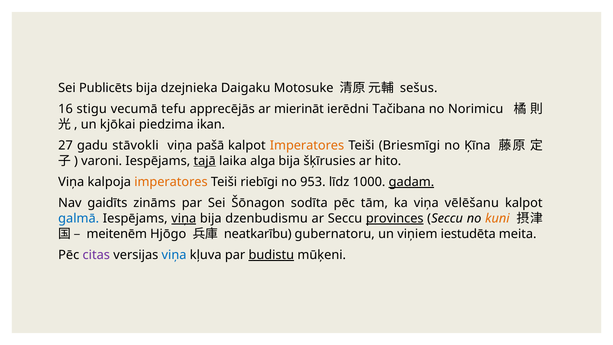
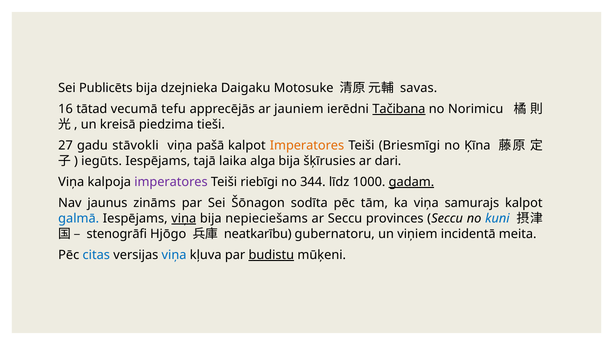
sešus: sešus -> savas
stigu: stigu -> tātad
mierināt: mierināt -> jauniem
Tačibana underline: none -> present
kjōkai: kjōkai -> kreisā
ikan: ikan -> tieši
varoni: varoni -> iegūts
tajā underline: present -> none
hito: hito -> dari
imperatores at (171, 182) colour: orange -> purple
953: 953 -> 344
gaidīts: gaidīts -> jaunus
vēlēšanu: vēlēšanu -> samurajs
dzenbudismu: dzenbudismu -> nepieciešams
provinces underline: present -> none
kuni colour: orange -> blue
meitenēm: meitenēm -> stenogrāfi
iestudēta: iestudēta -> incidentā
citas colour: purple -> blue
